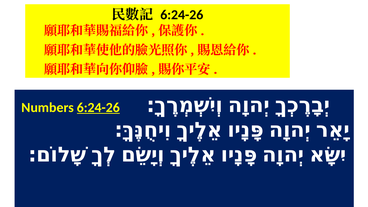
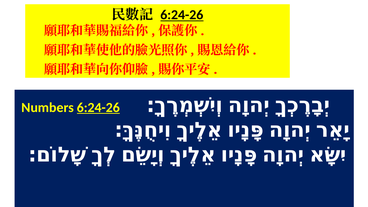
6:24-26 at (182, 15) underline: none -> present
